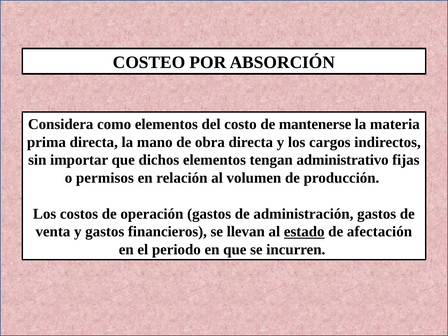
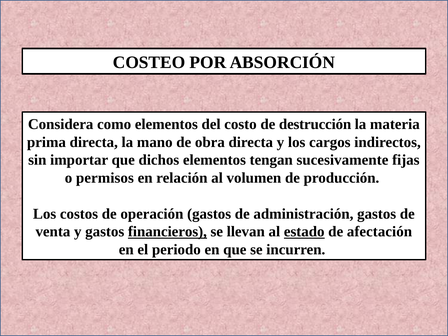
mantenerse: mantenerse -> destrucción
administrativo: administrativo -> sucesivamente
financieros underline: none -> present
